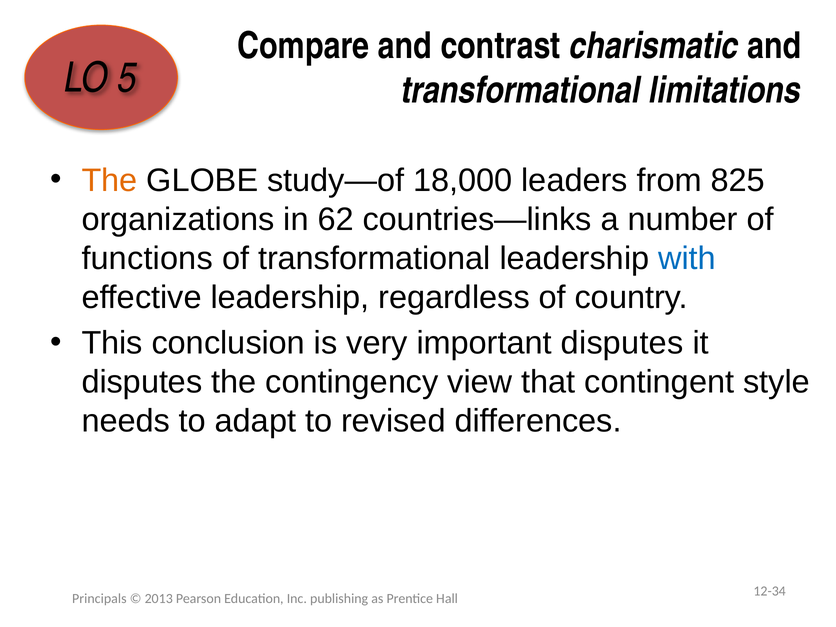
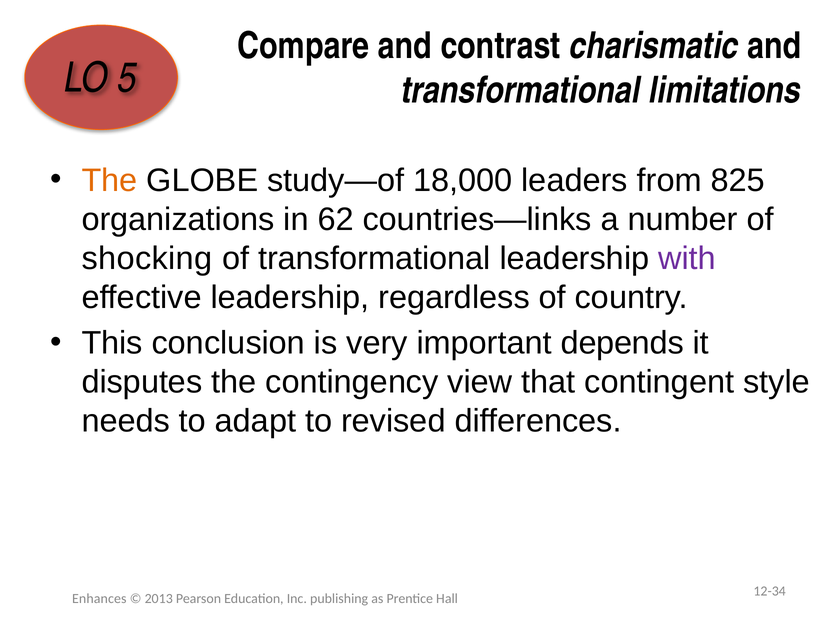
functions: functions -> shocking
with colour: blue -> purple
important disputes: disputes -> depends
Principals: Principals -> Enhances
